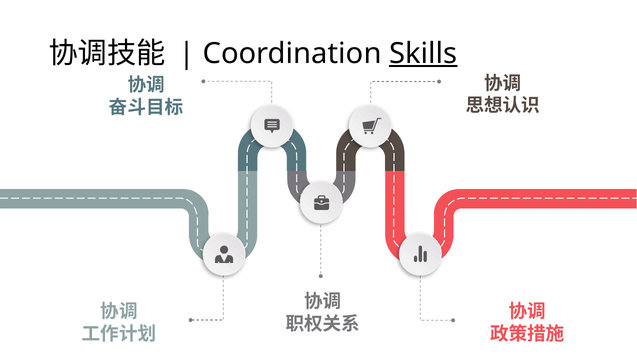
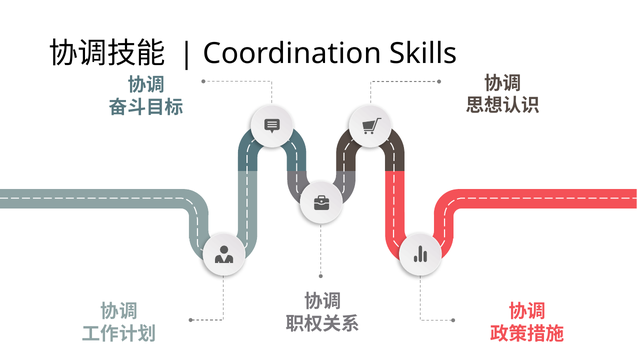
Skills underline: present -> none
